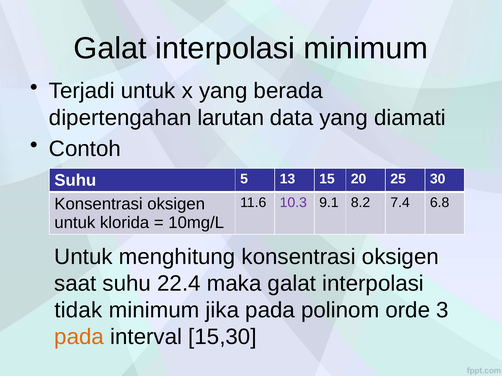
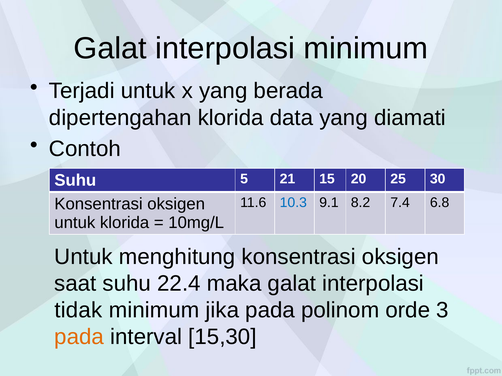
dipertengahan larutan: larutan -> klorida
13: 13 -> 21
10.3 colour: purple -> blue
